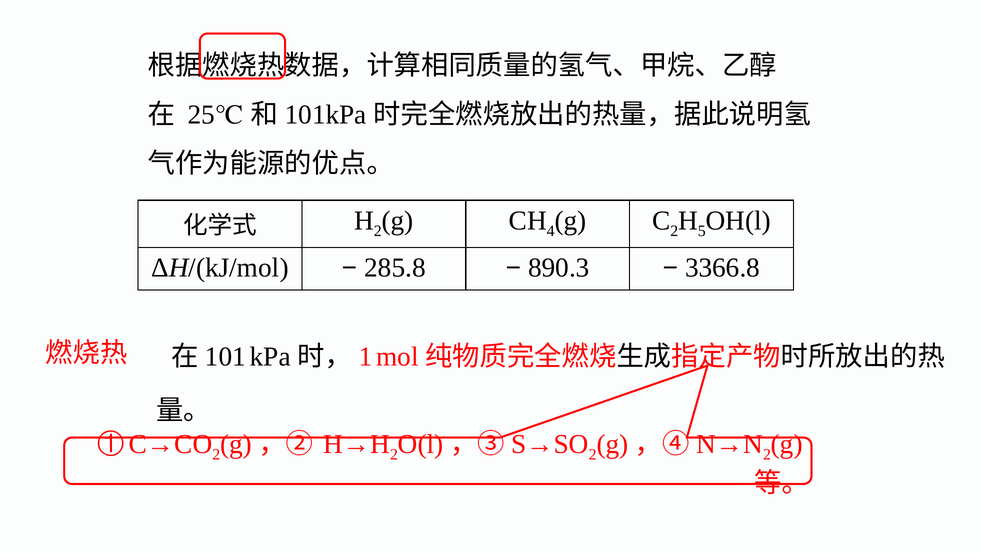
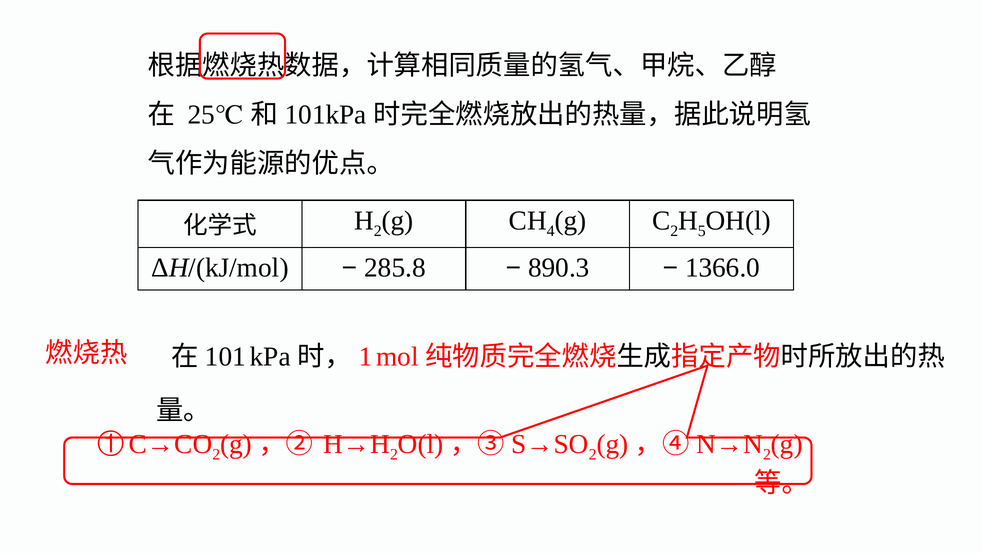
3366.8: 3366.8 -> 1366.0
